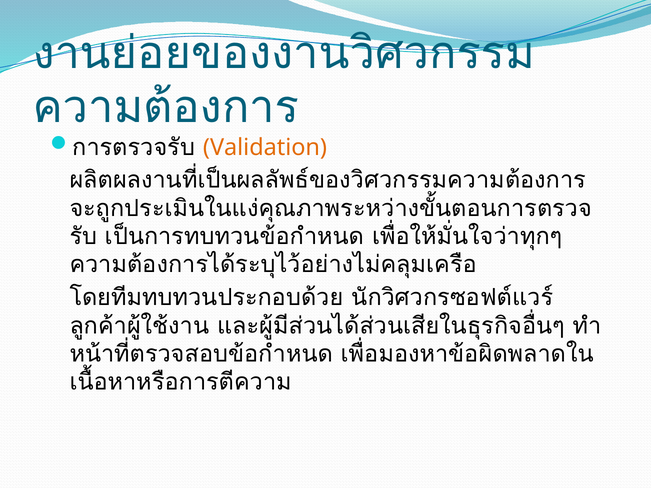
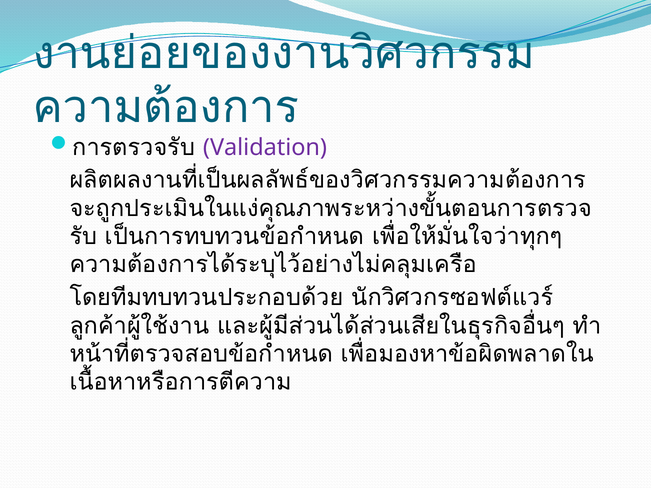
Validation colour: orange -> purple
